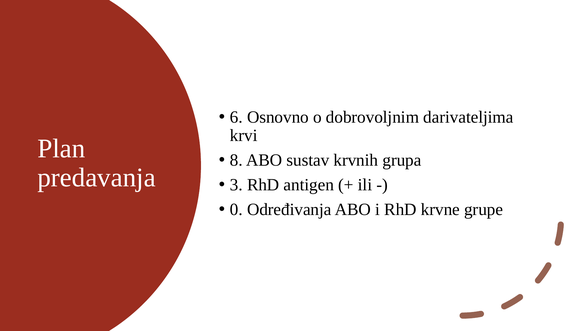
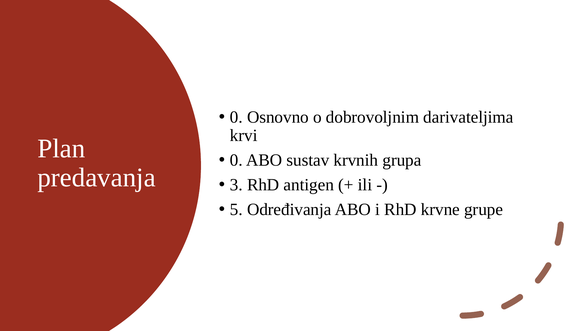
6 at (236, 117): 6 -> 0
8 at (236, 160): 8 -> 0
0: 0 -> 5
